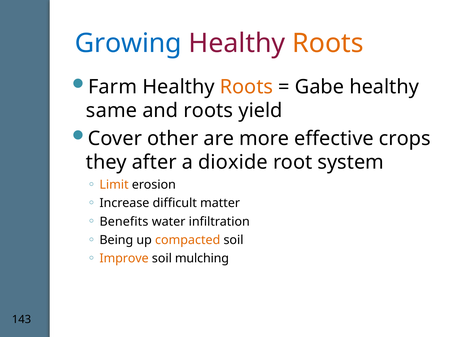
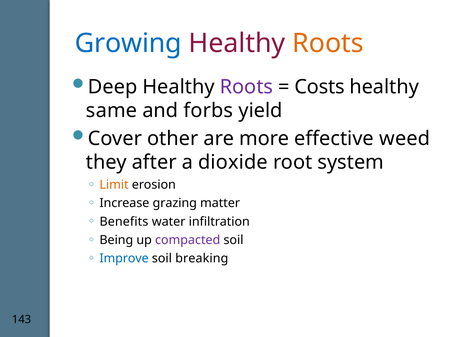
Farm: Farm -> Deep
Roots at (246, 87) colour: orange -> purple
Gabe: Gabe -> Costs
and roots: roots -> forbs
crops: crops -> weed
difficult: difficult -> grazing
compacted colour: orange -> purple
Improve colour: orange -> blue
mulching: mulching -> breaking
